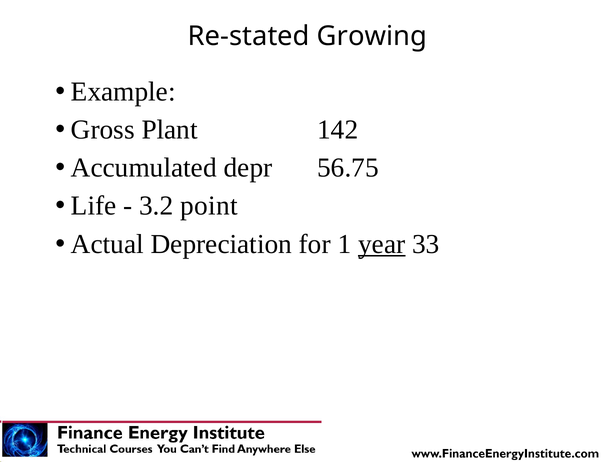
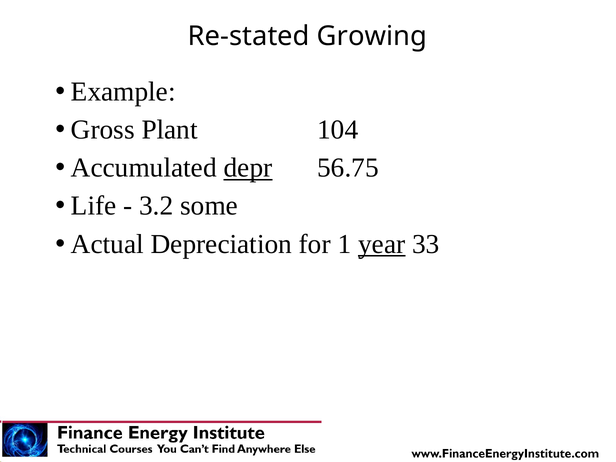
142: 142 -> 104
depr underline: none -> present
point: point -> some
